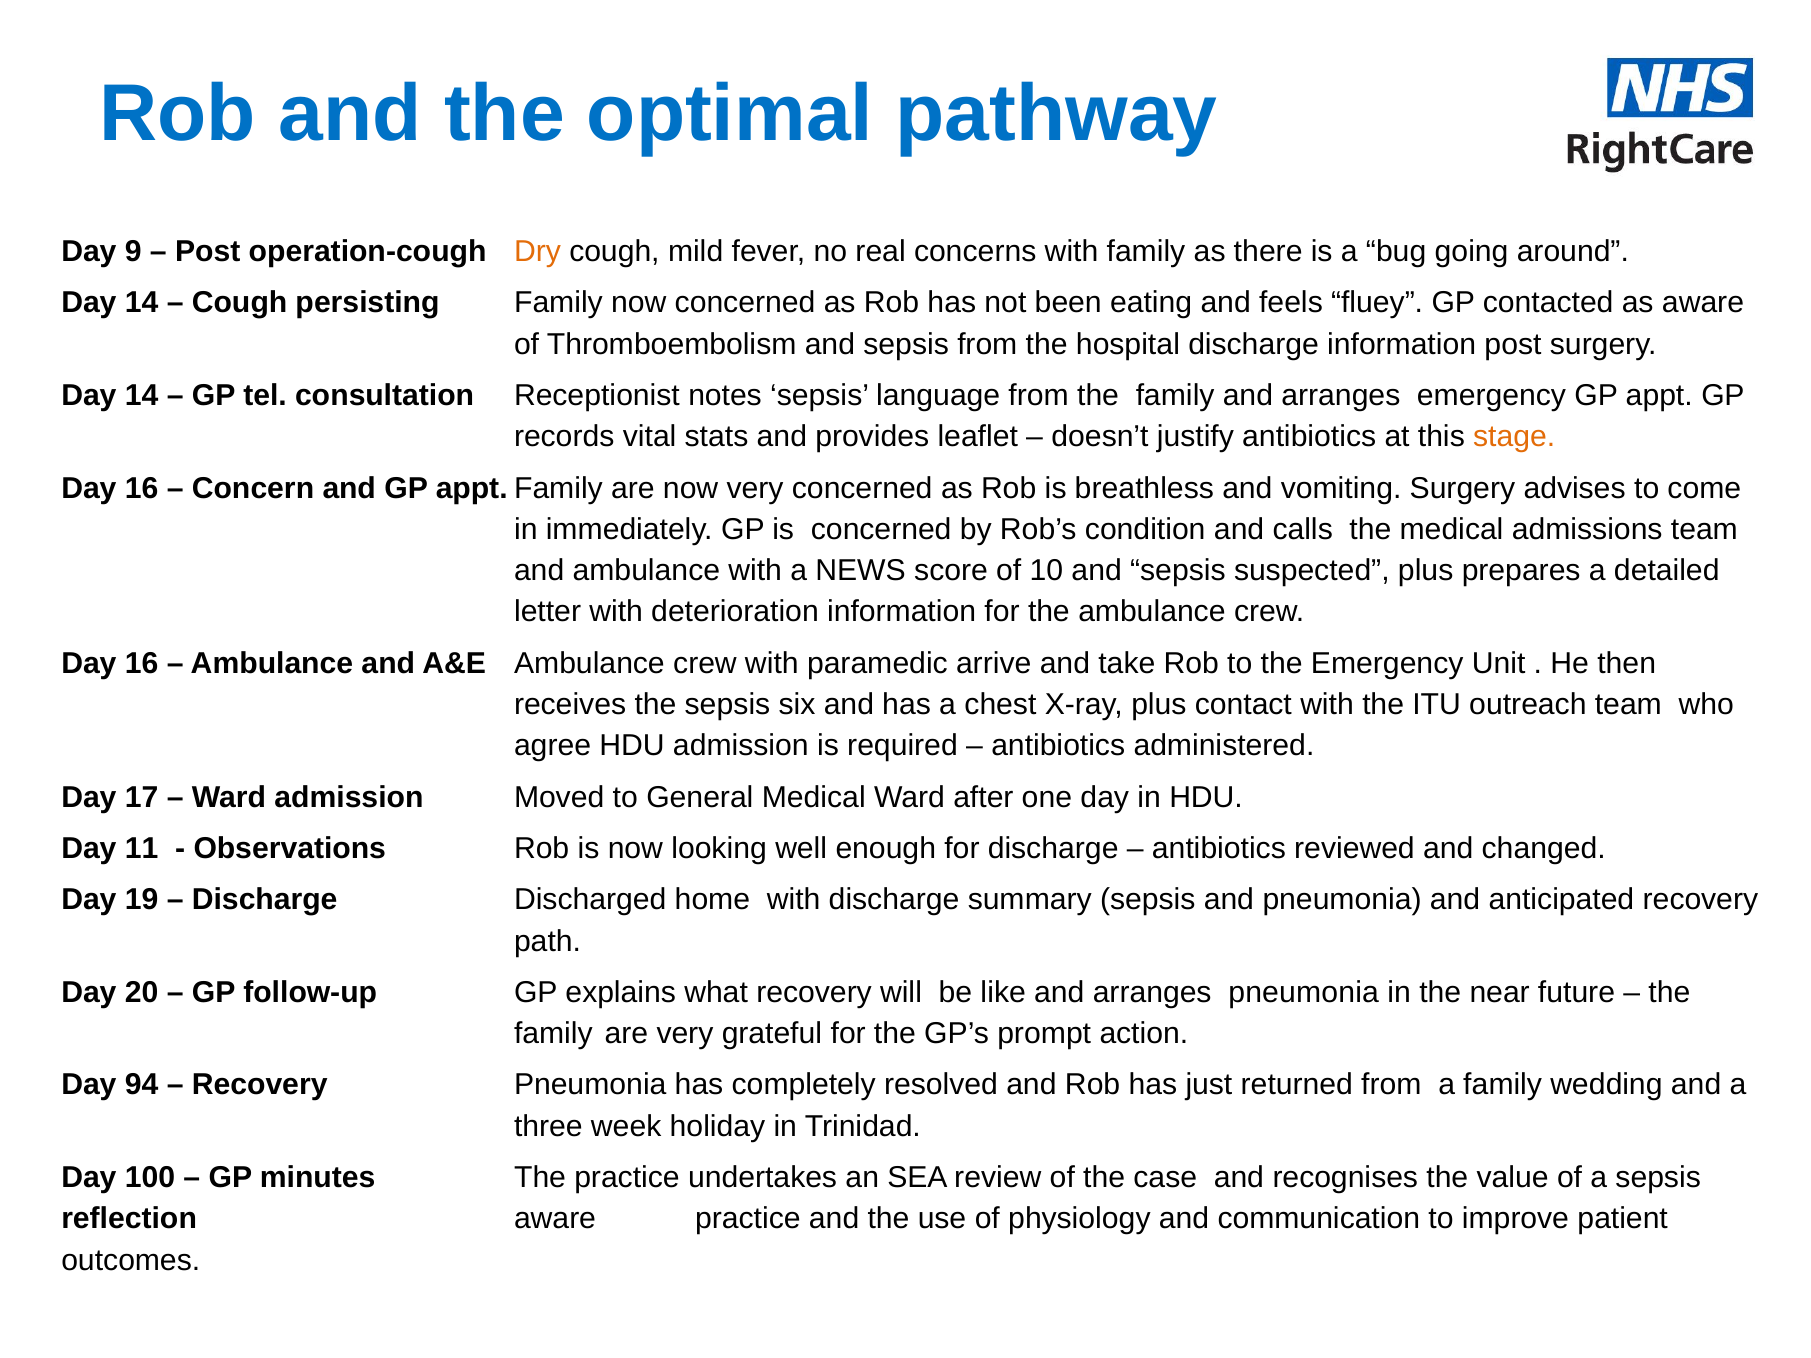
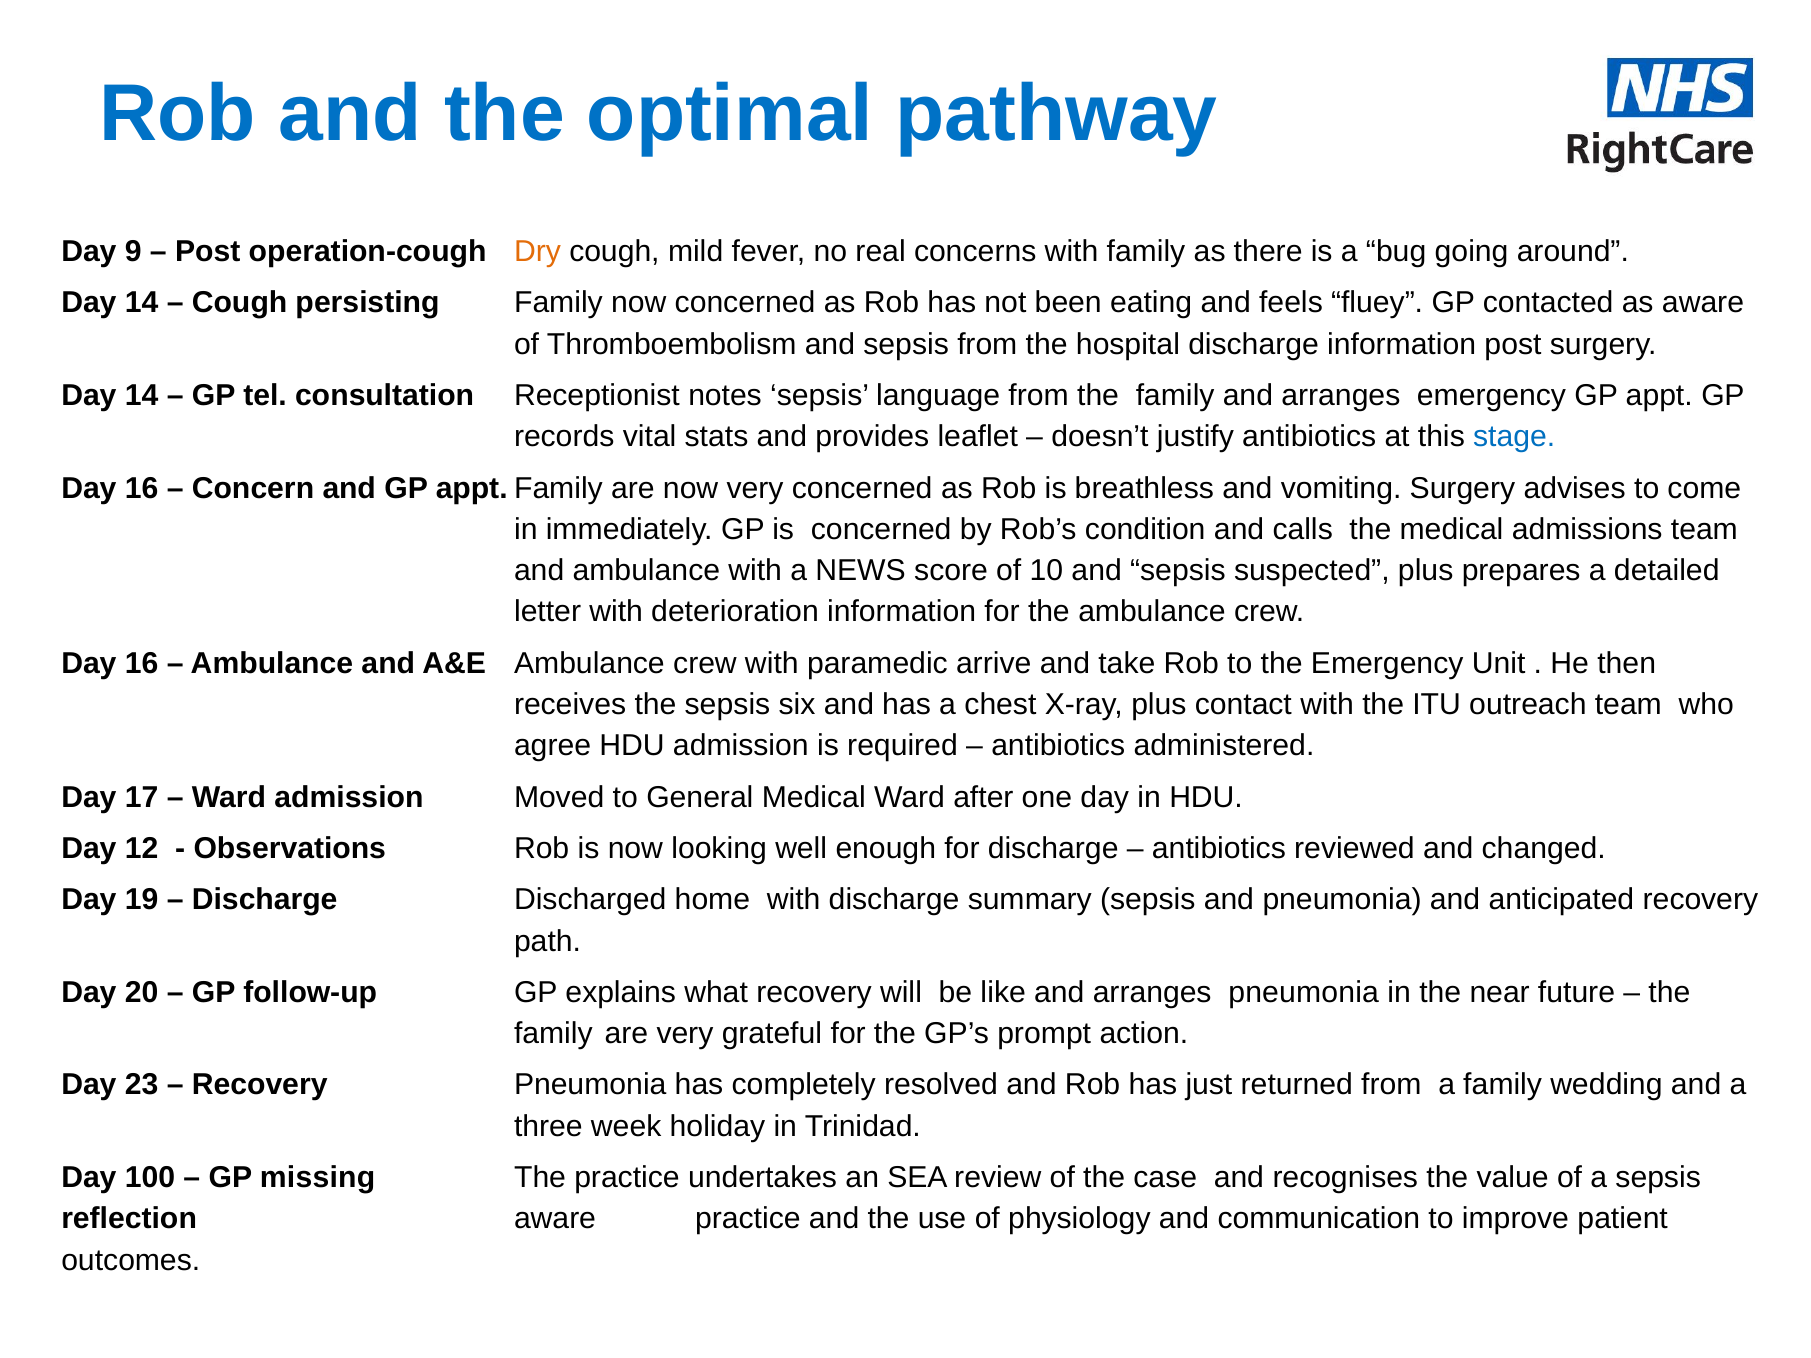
stage colour: orange -> blue
11: 11 -> 12
94: 94 -> 23
minutes: minutes -> missing
